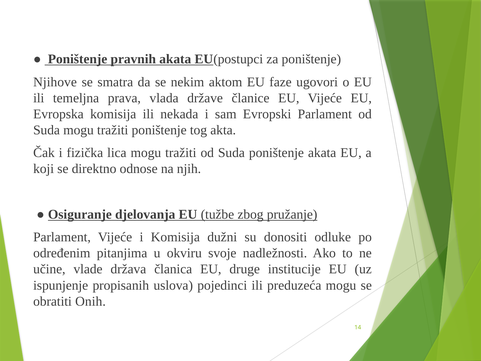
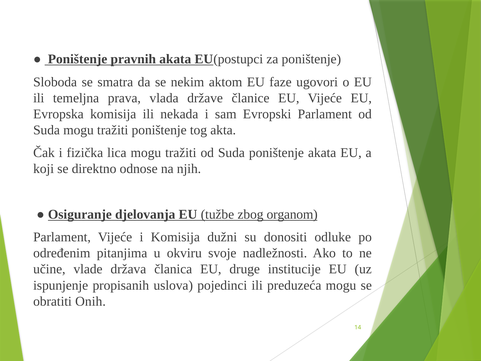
Njihove: Njihove -> Sloboda
pružanje: pružanje -> organom
